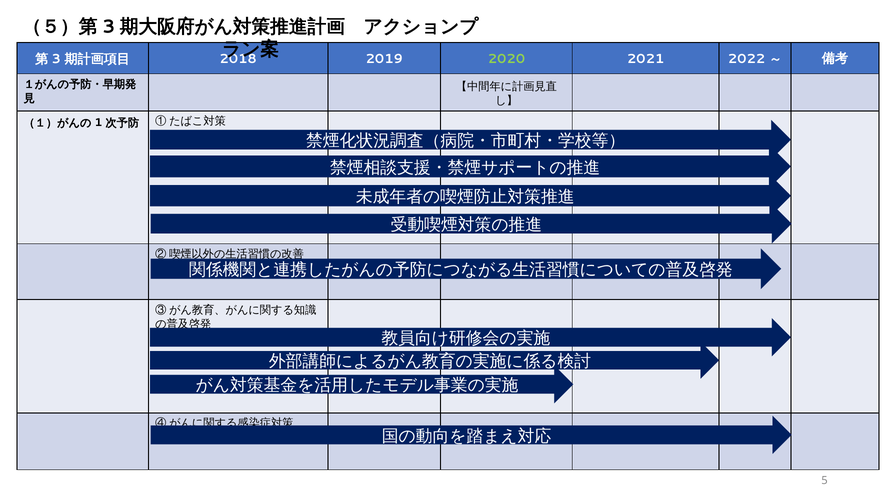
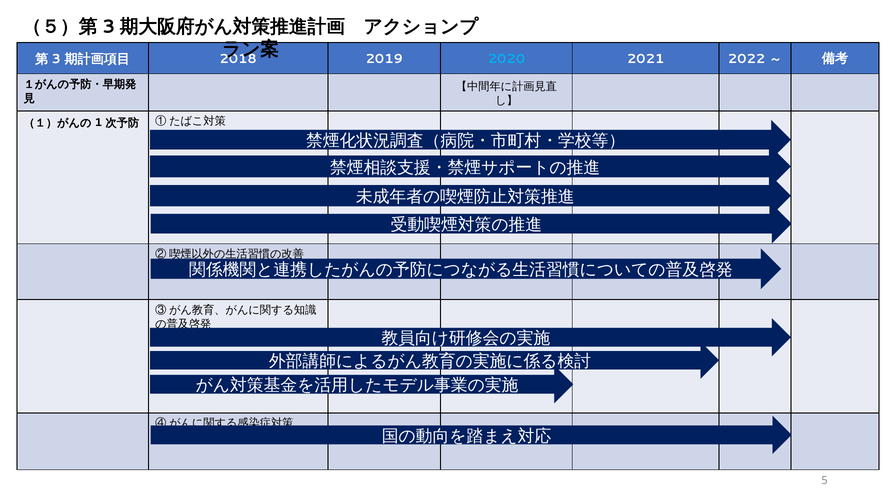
2020 colour: light green -> light blue
